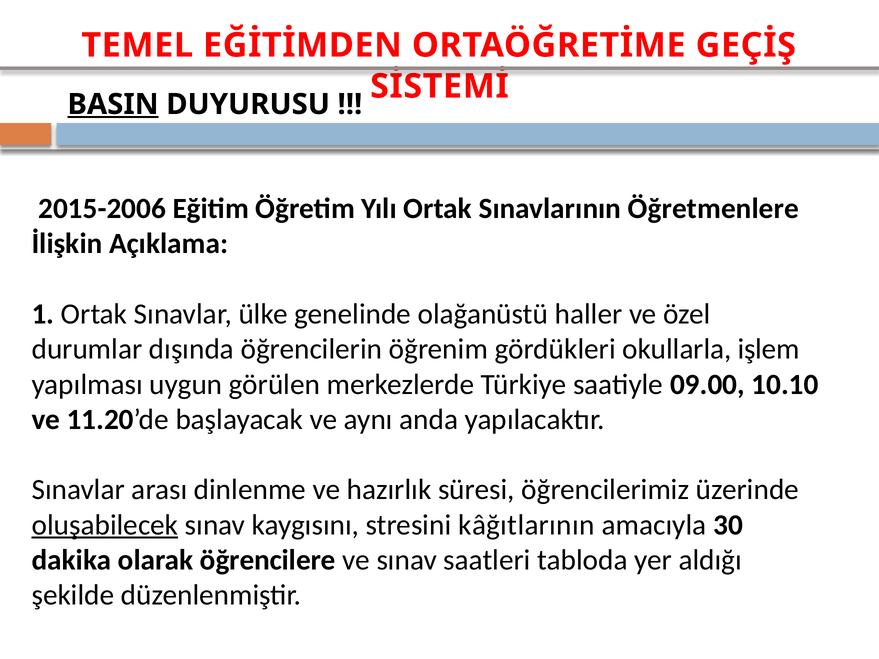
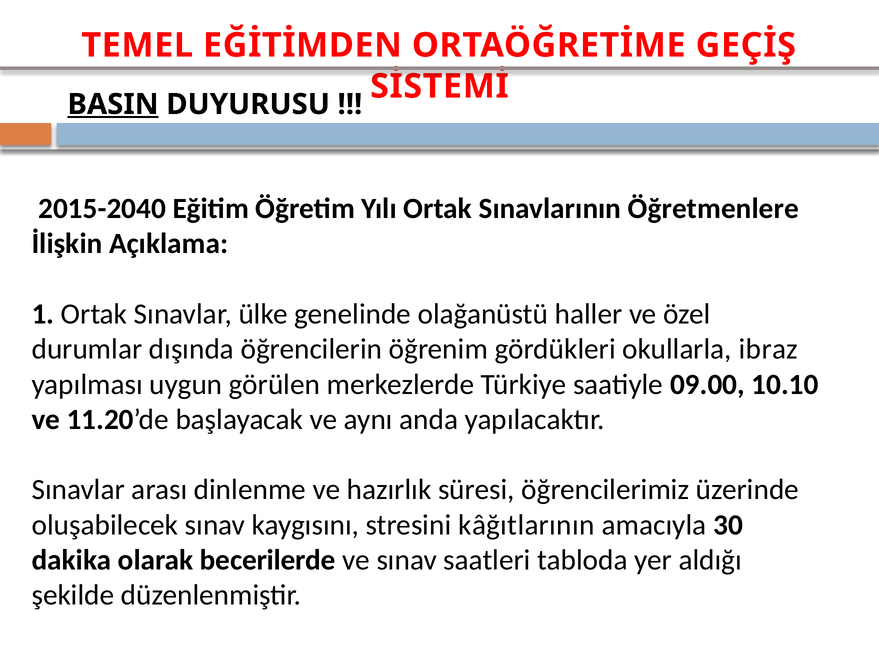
2015-2006: 2015-2006 -> 2015-2040
işlem: işlem -> ibraz
oluşabilecek underline: present -> none
öğrencilere: öğrencilere -> becerilerde
